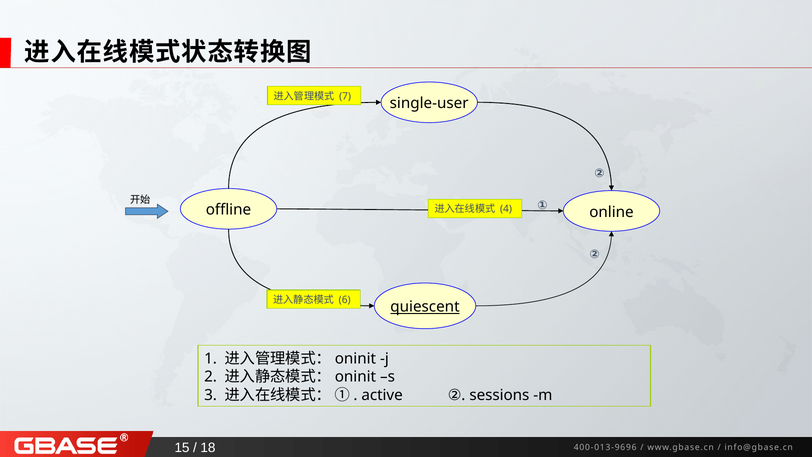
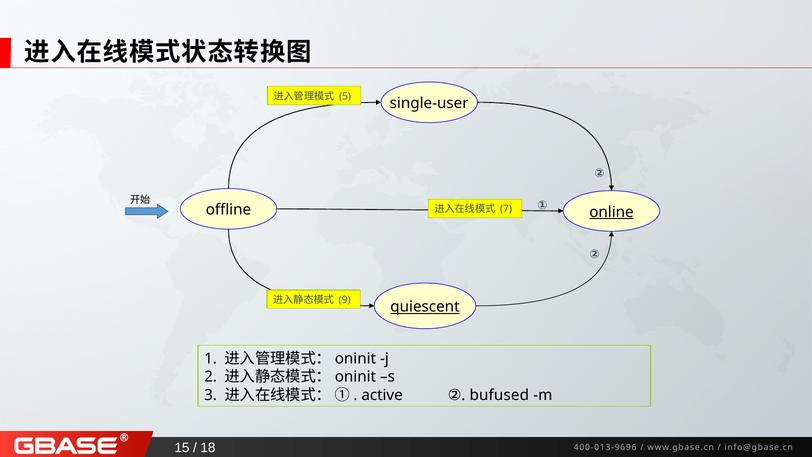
7: 7 -> 5
4: 4 -> 7
online underline: none -> present
6: 6 -> 9
sessions: sessions -> bufused
